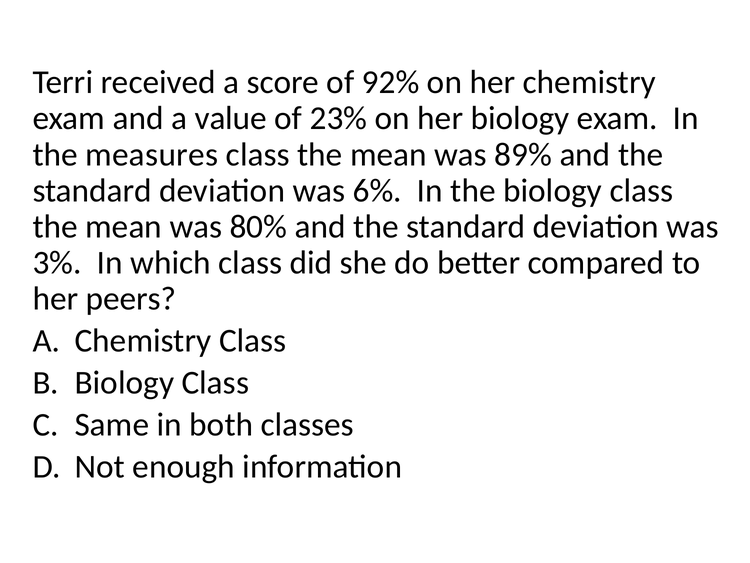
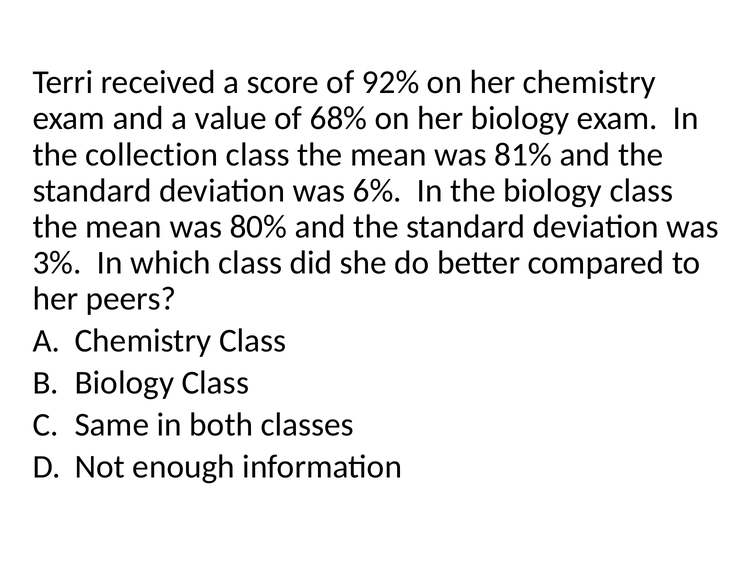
23%: 23% -> 68%
measures: measures -> collection
89%: 89% -> 81%
